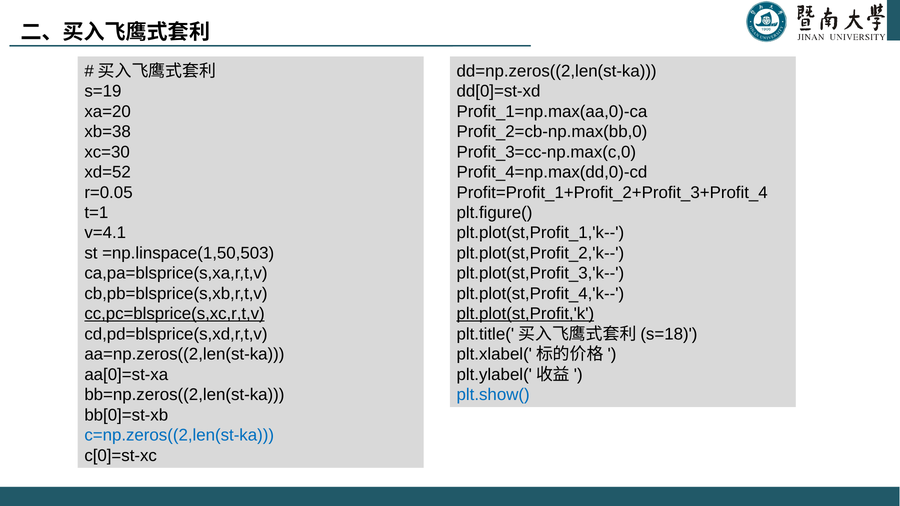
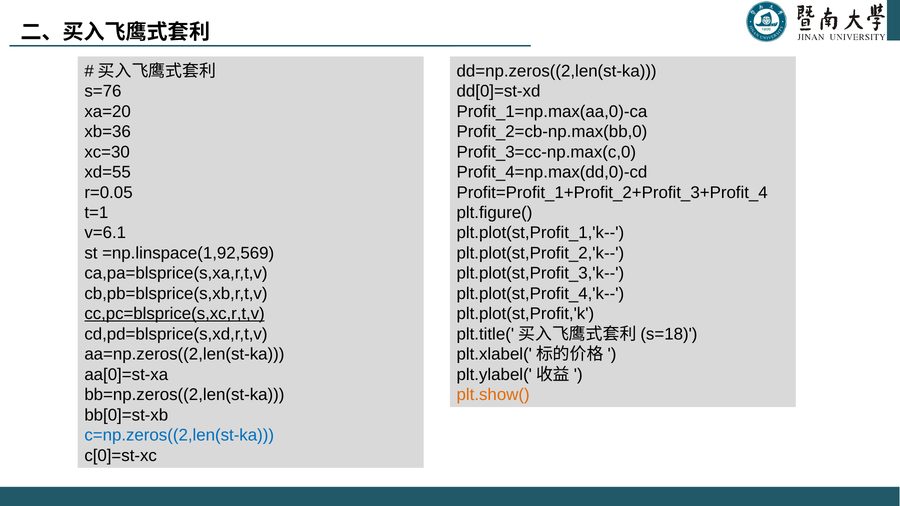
s=19: s=19 -> s=76
xb=38: xb=38 -> xb=36
xd=52: xd=52 -> xd=55
v=4.1: v=4.1 -> v=6.1
=np.linspace(1,50,503: =np.linspace(1,50,503 -> =np.linspace(1,92,569
plt.plot(st,Profit,'k underline: present -> none
plt.show( colour: blue -> orange
